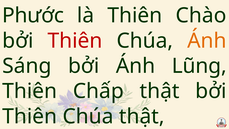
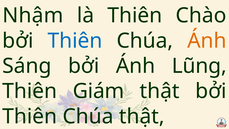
Phước: Phước -> Nhậm
Thiên at (75, 41) colour: red -> blue
Chấp: Chấp -> Giám
